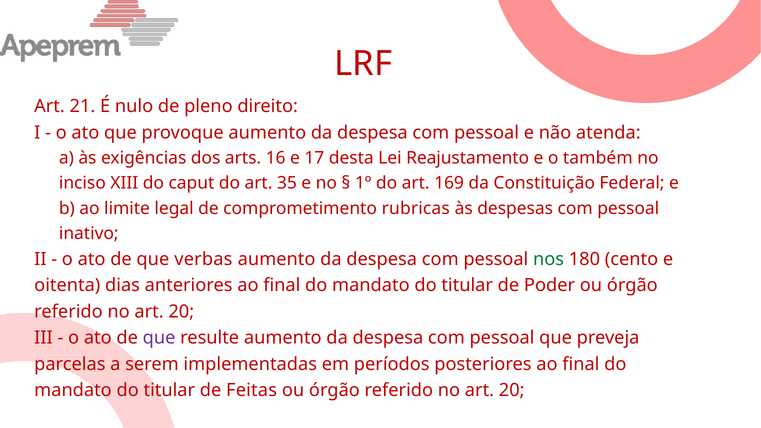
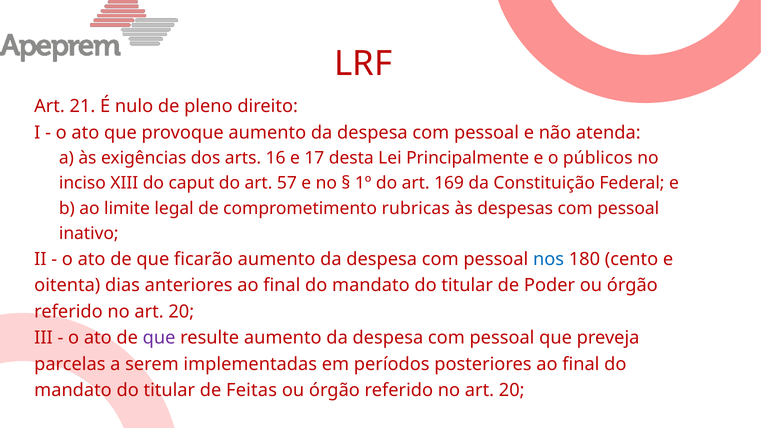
Reajustamento: Reajustamento -> Principalmente
também: também -> públicos
35: 35 -> 57
verbas: verbas -> ficarão
nos colour: green -> blue
